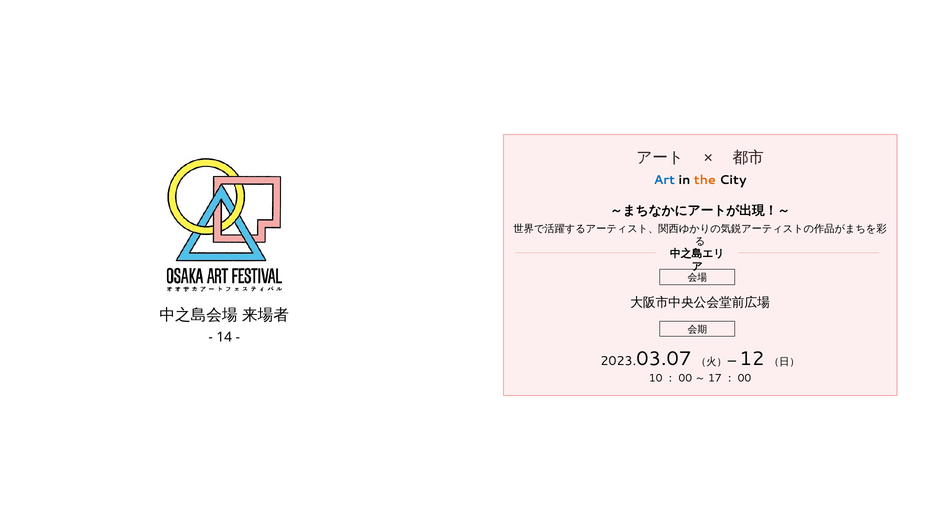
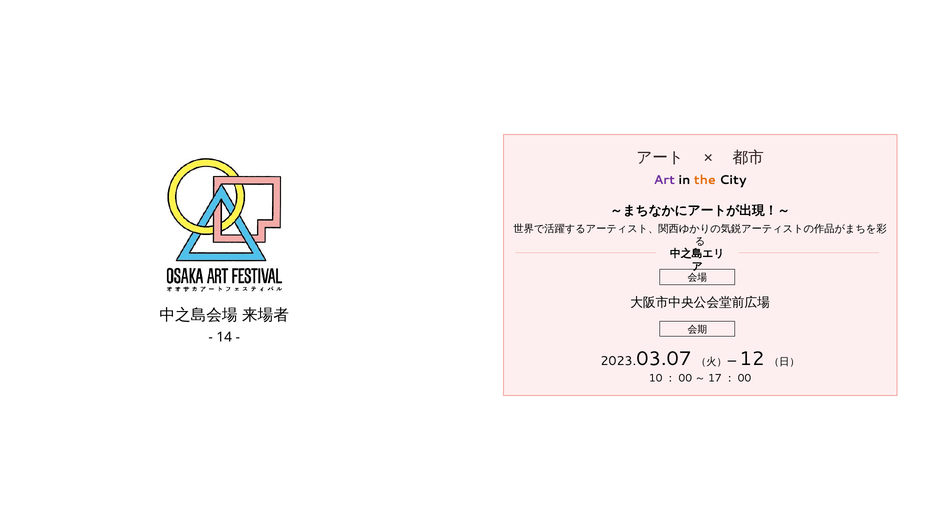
Art colour: blue -> purple
